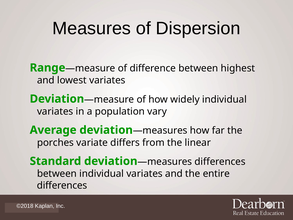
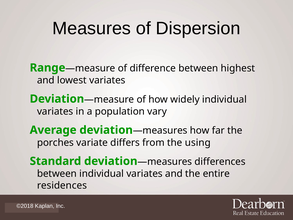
linear: linear -> using
differences at (62, 185): differences -> residences
